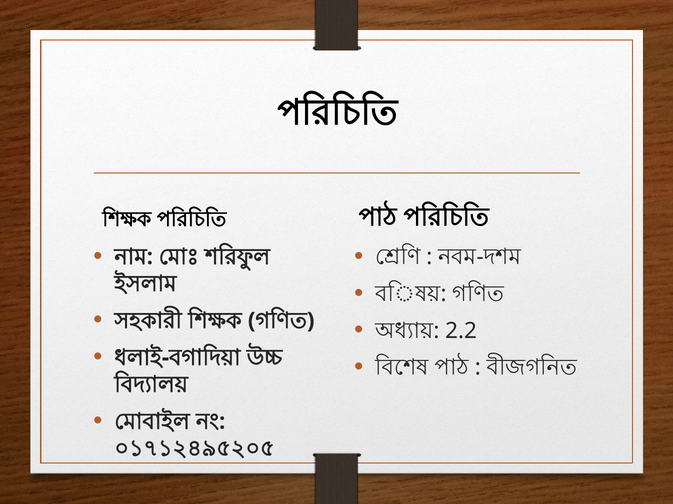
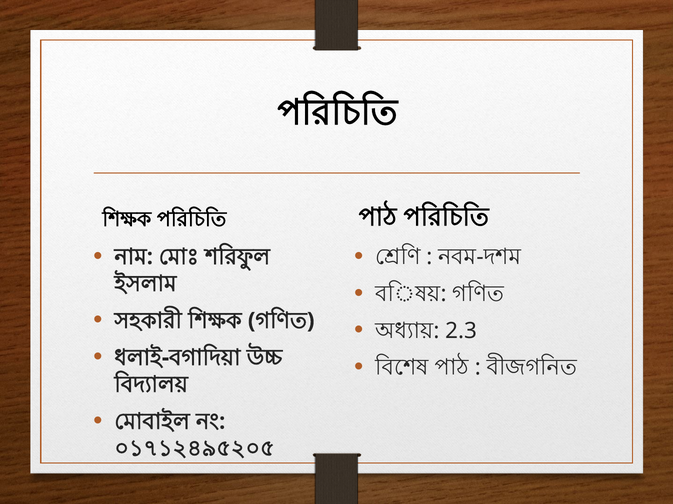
2.2: 2.2 -> 2.3
